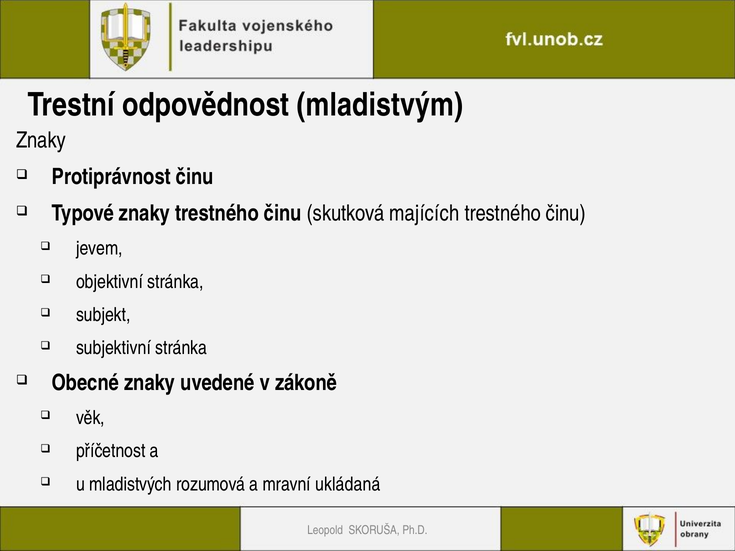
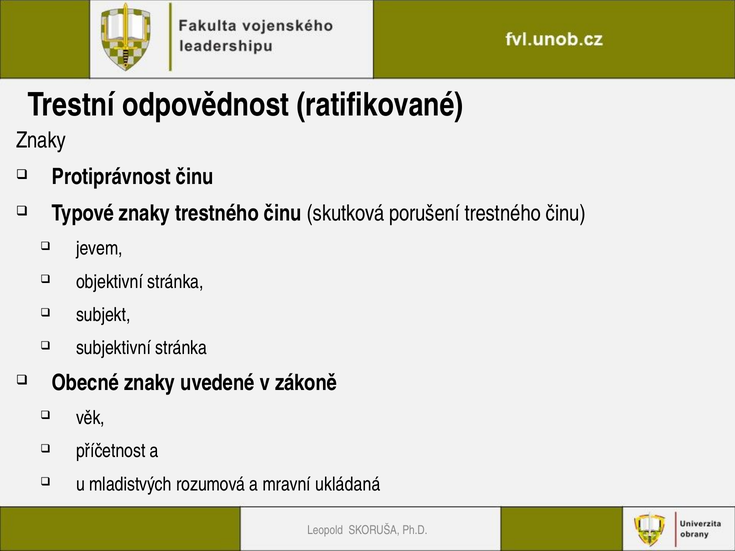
mladistvým: mladistvým -> ratifikované
majících: majících -> porušení
